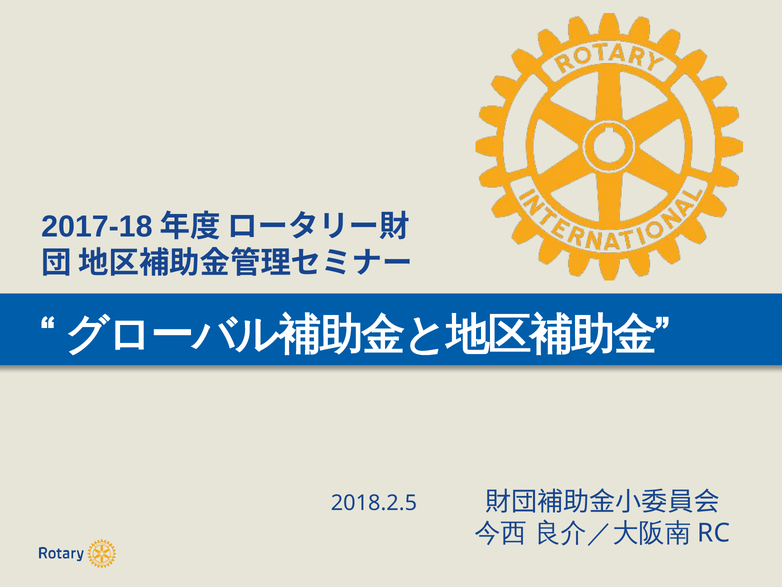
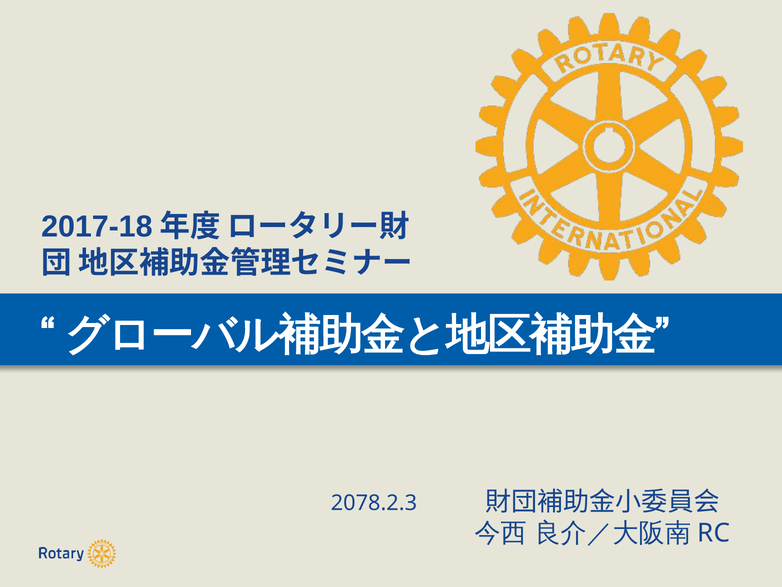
2018.2.5: 2018.2.5 -> 2078.2.3
